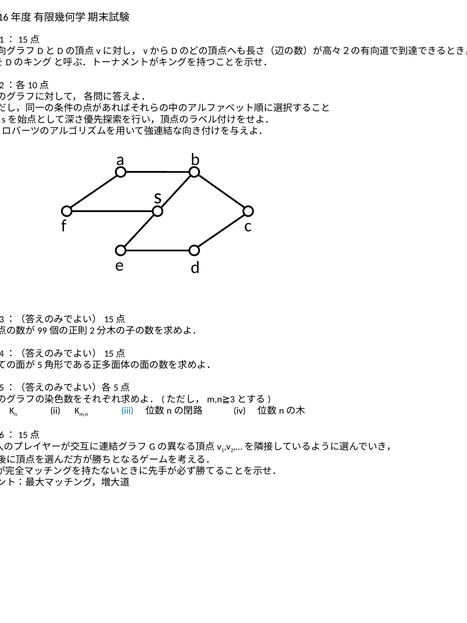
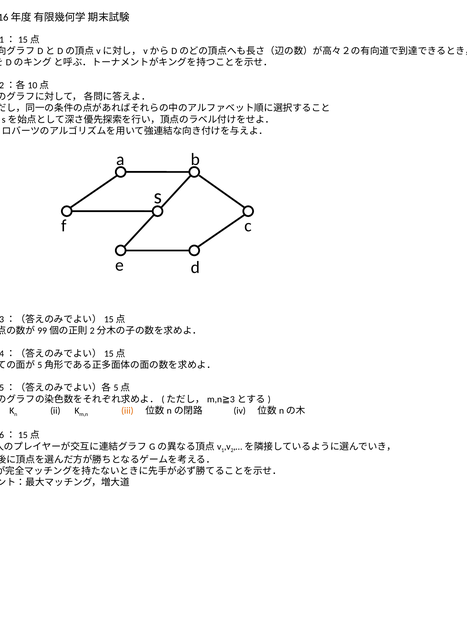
iii colour: blue -> orange
